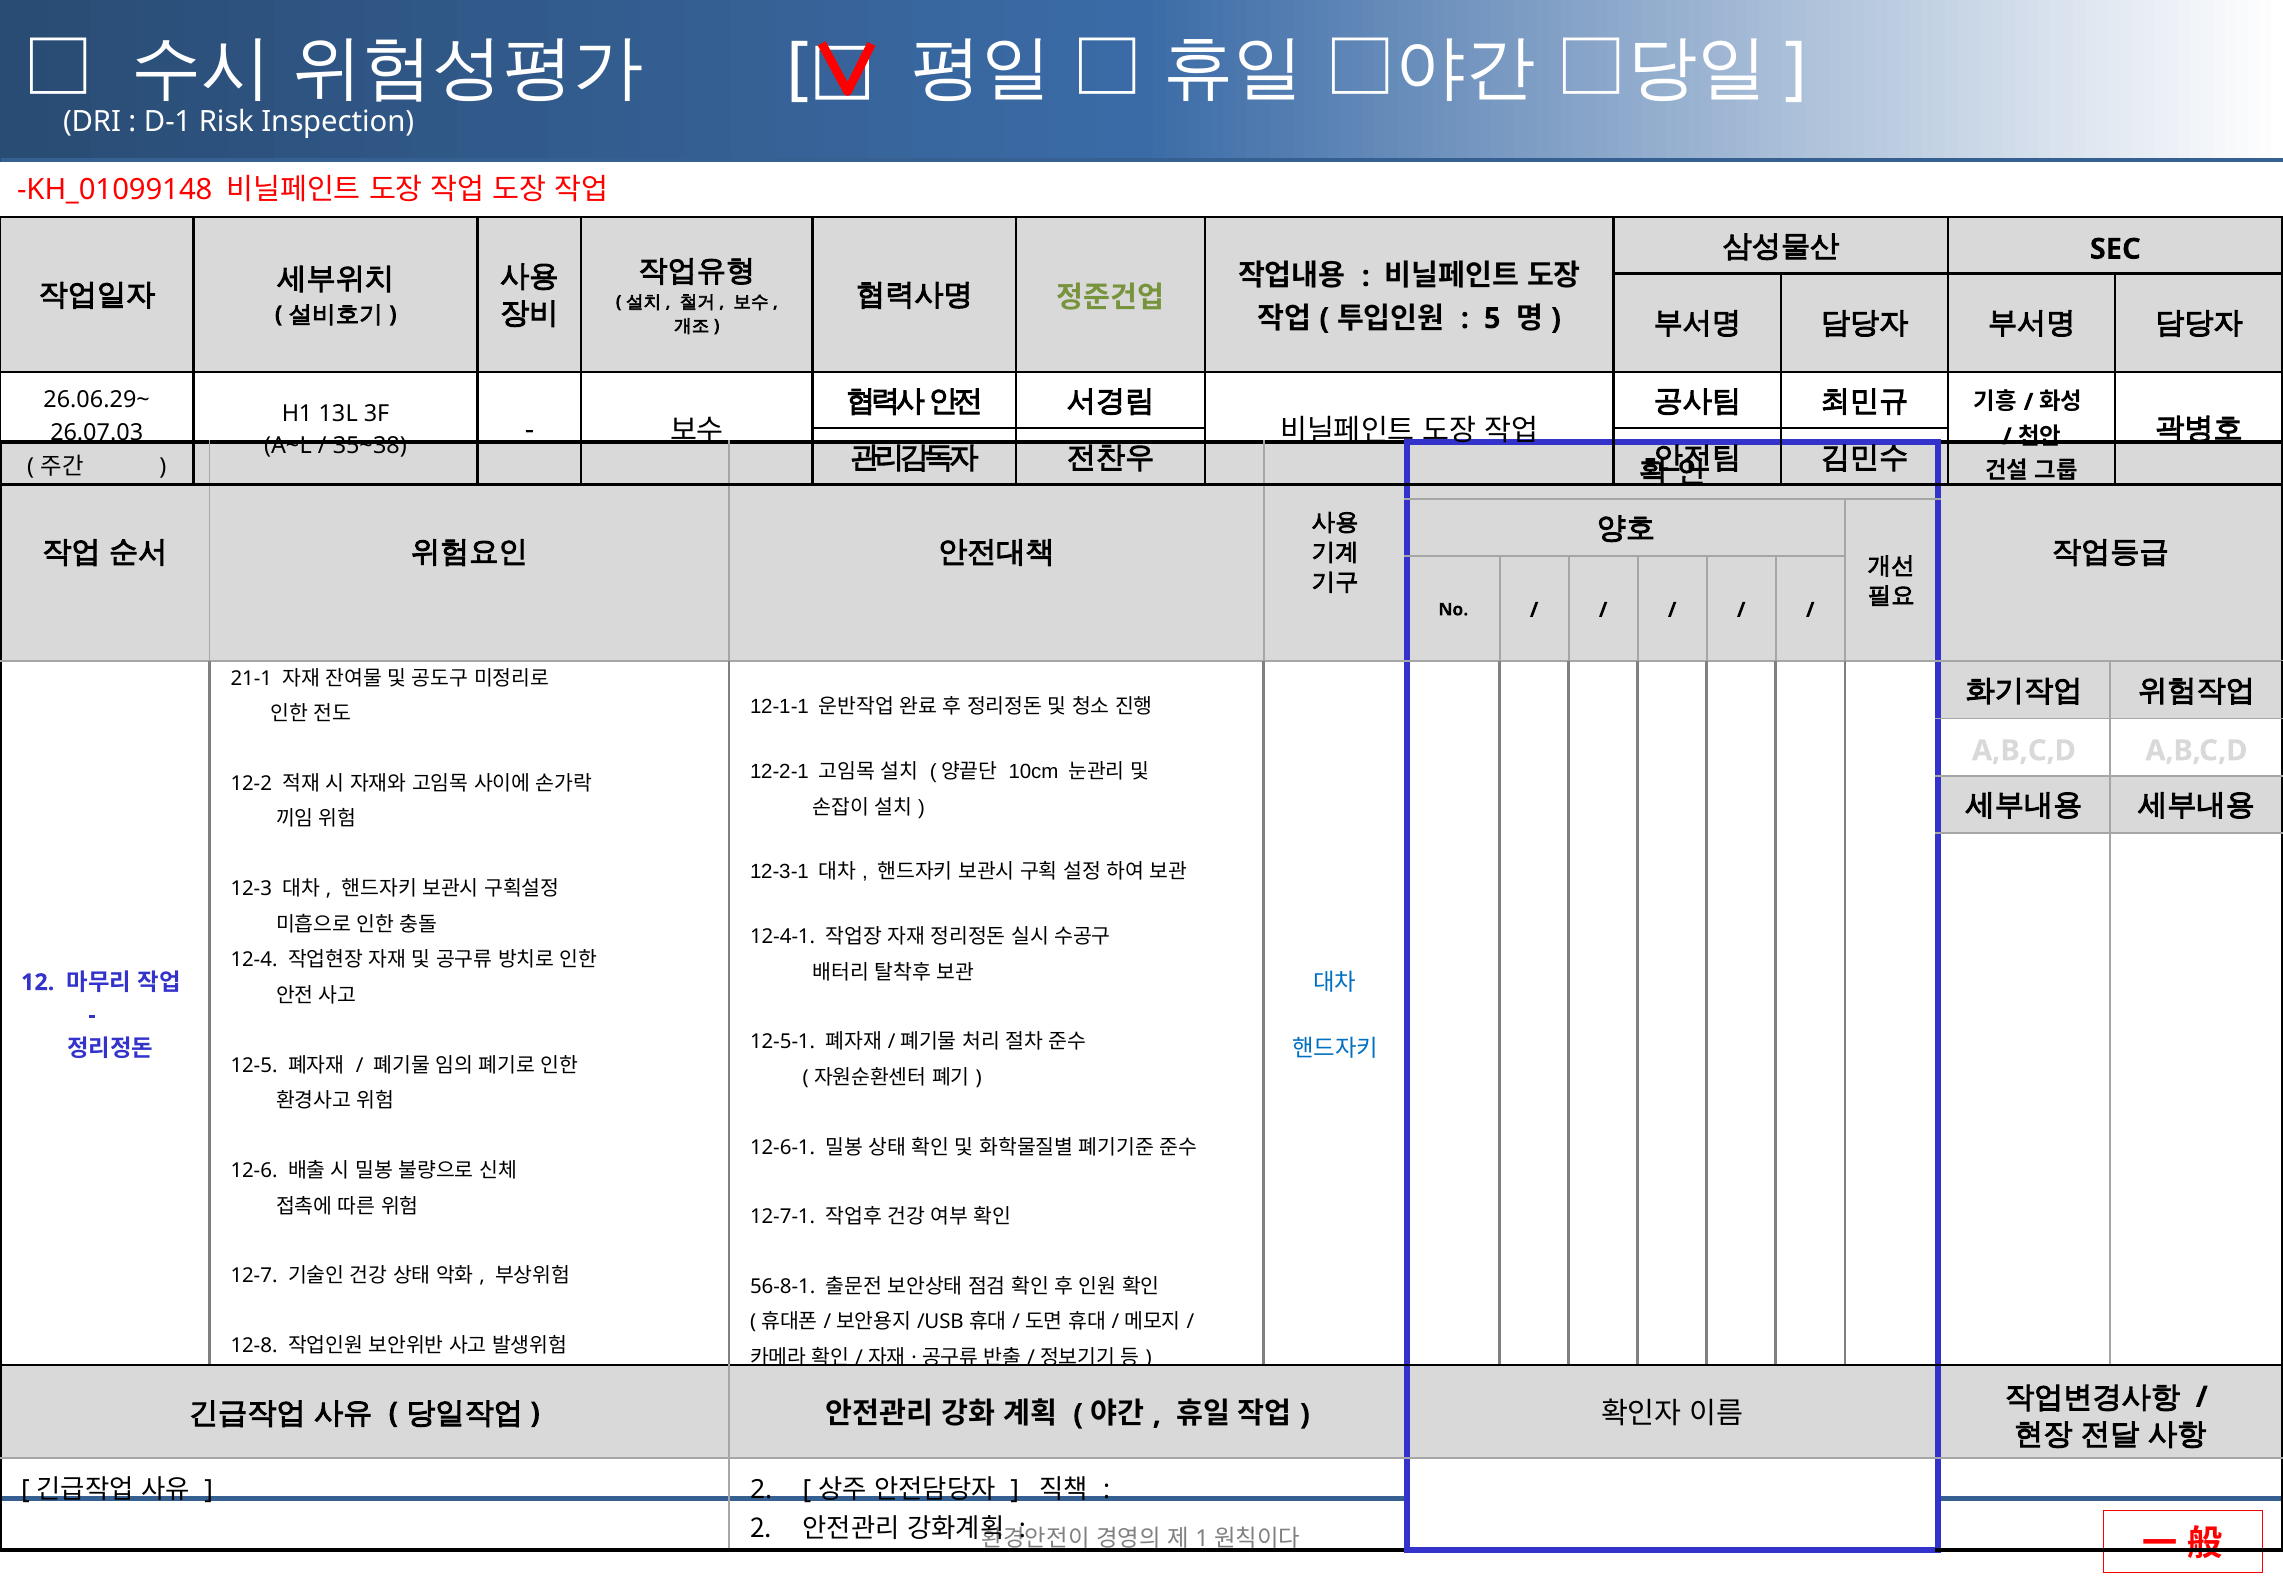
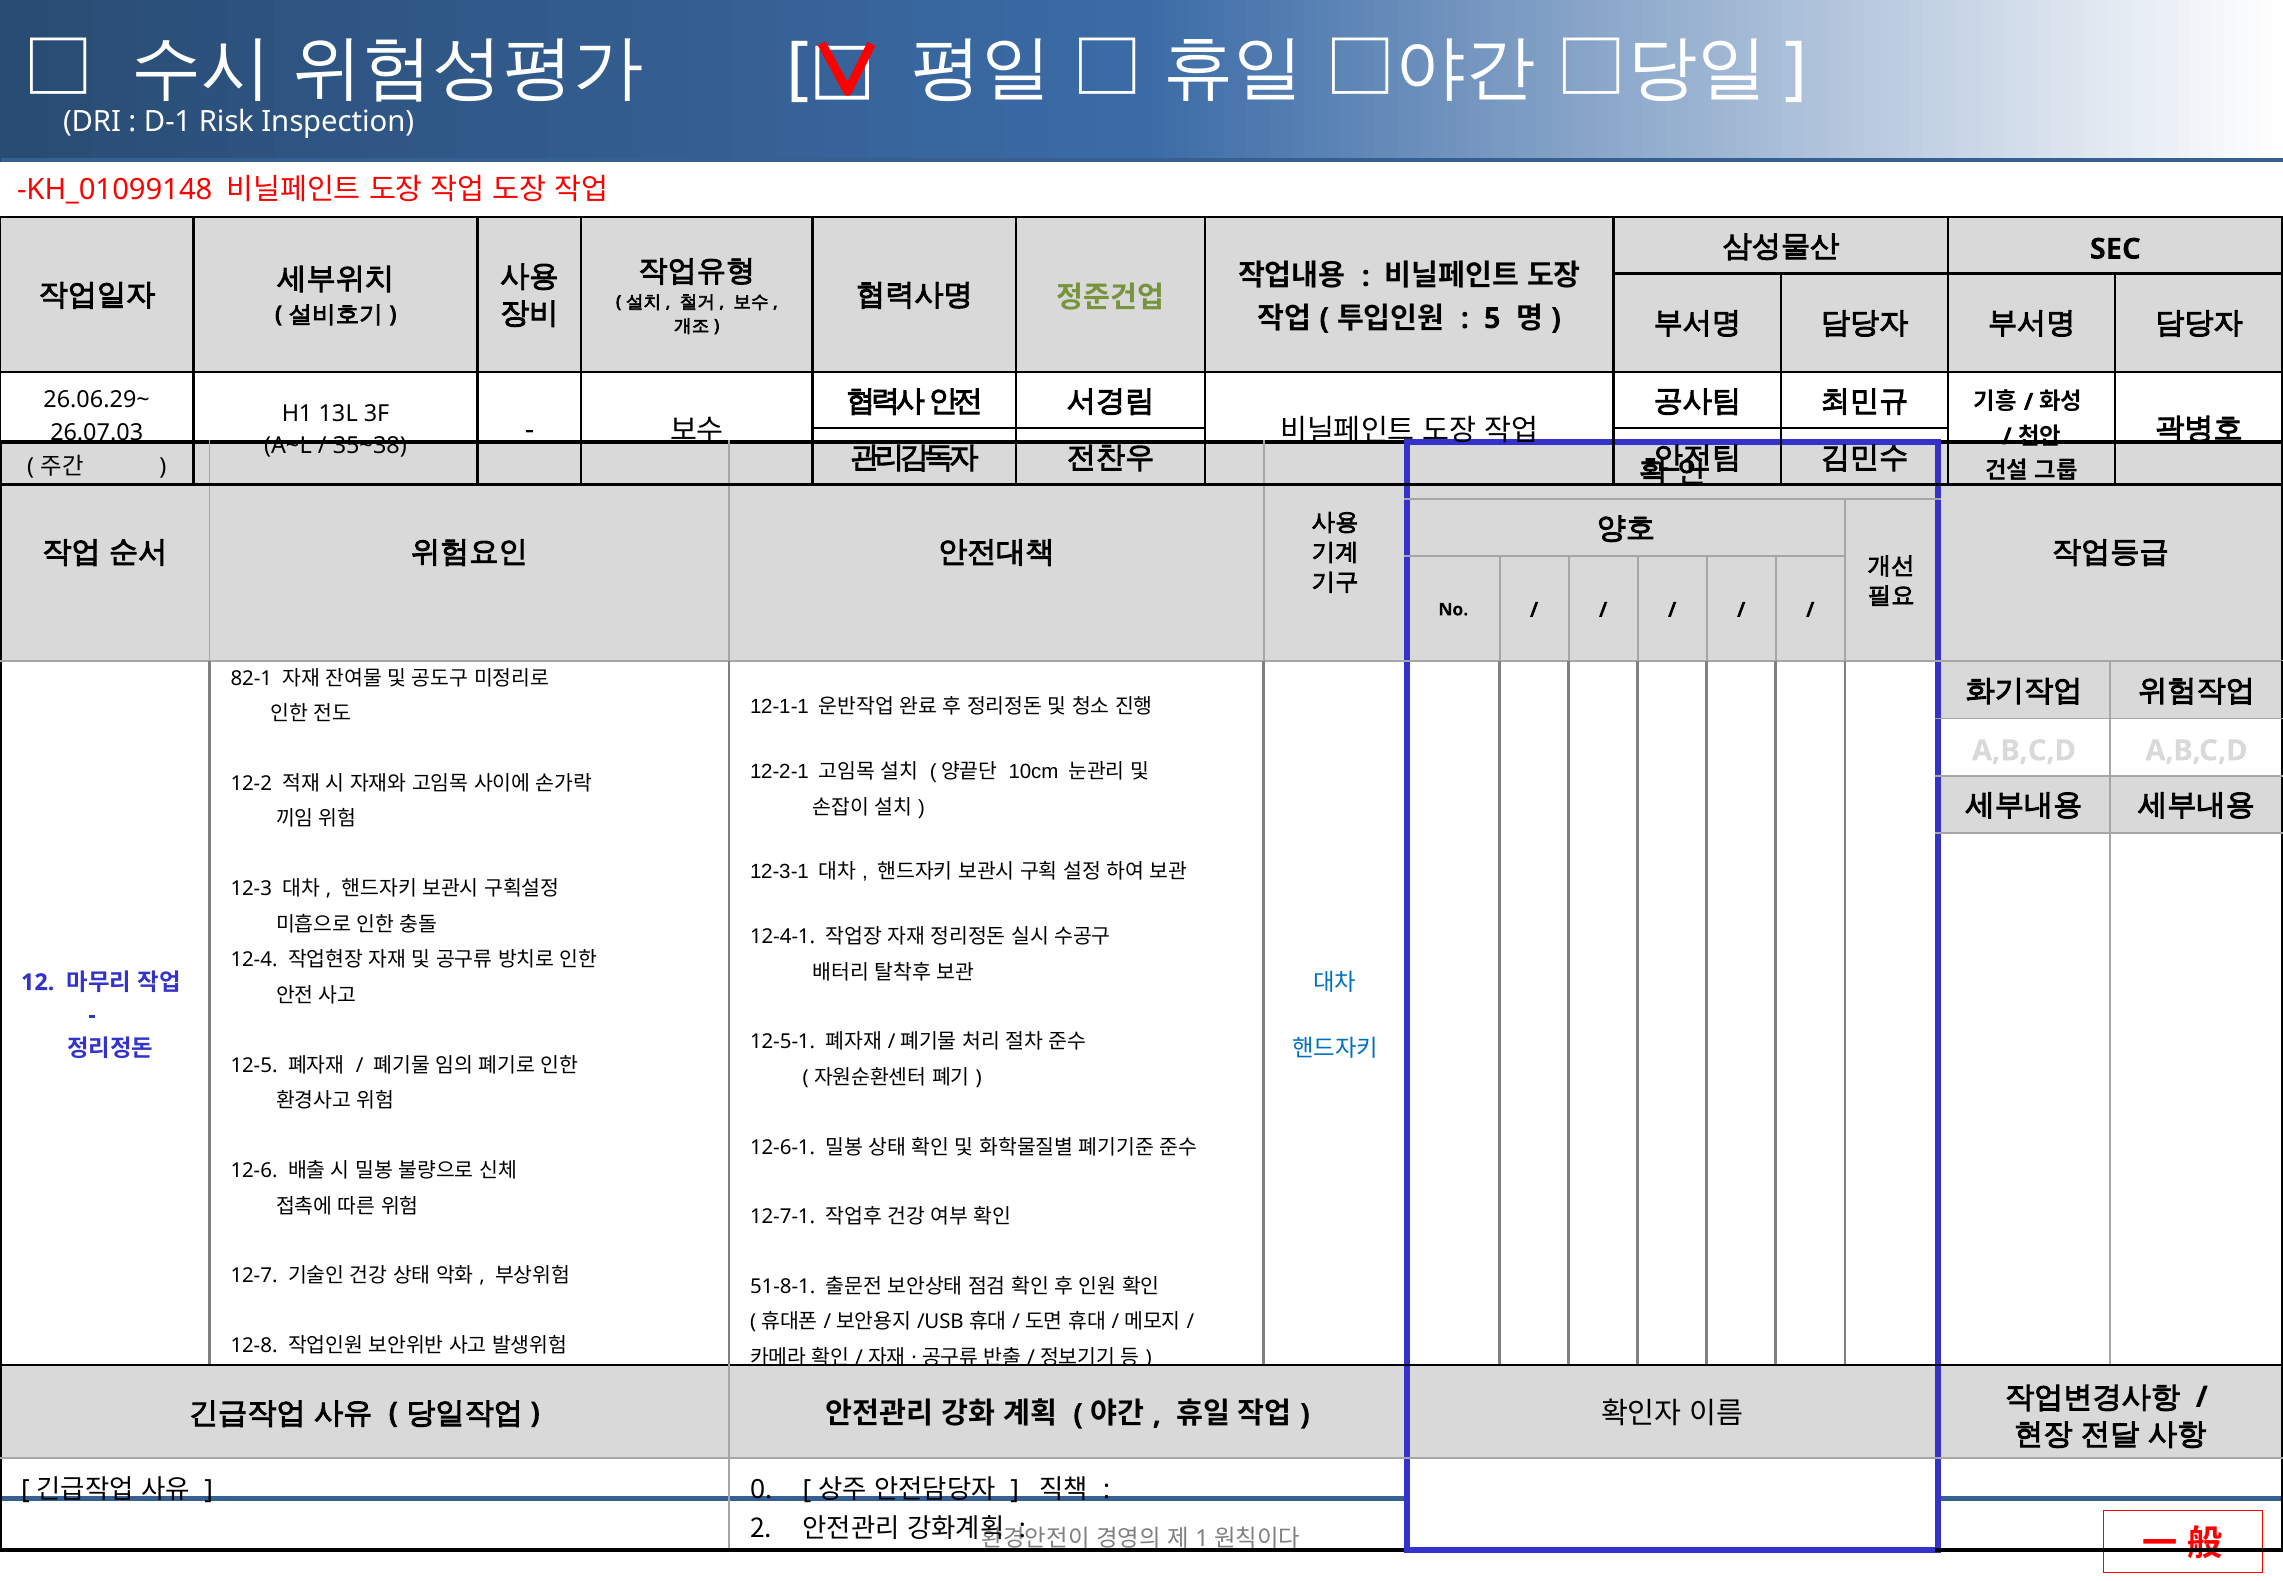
21-1: 21-1 -> 82-1
56-8-1: 56-8-1 -> 51-8-1
2 at (761, 1490): 2 -> 0
